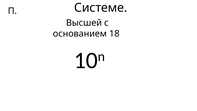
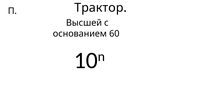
Системе: Системе -> Трактор
18: 18 -> 60
